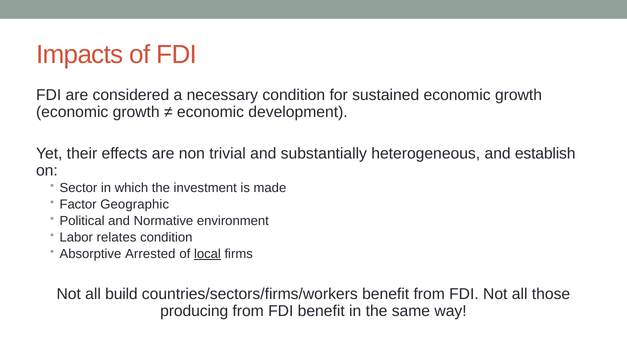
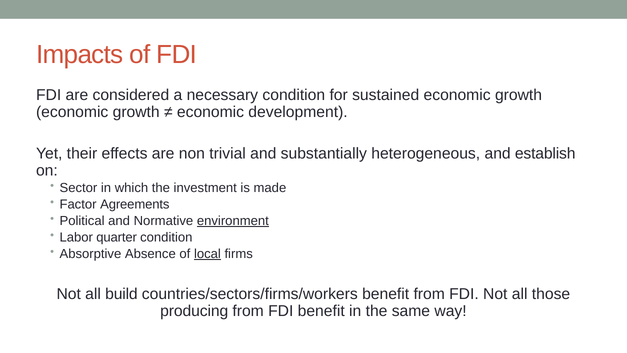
Geographic: Geographic -> Agreements
environment underline: none -> present
relates: relates -> quarter
Arrested: Arrested -> Absence
